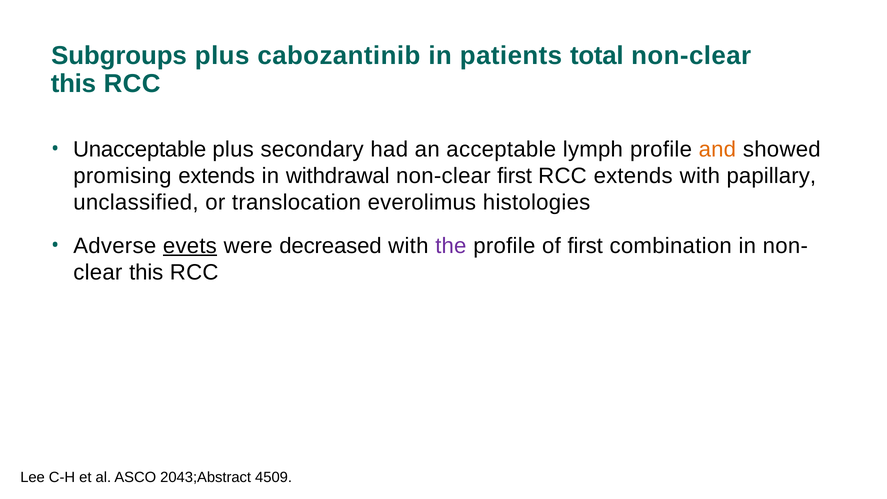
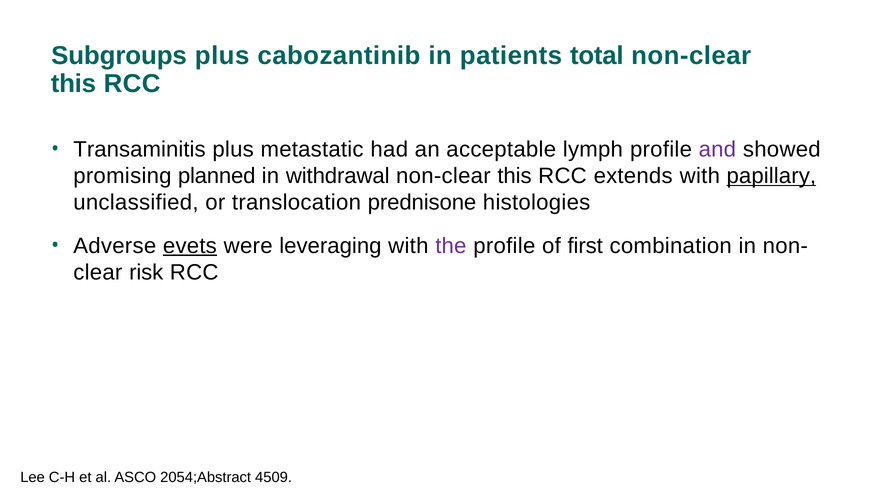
Unacceptable: Unacceptable -> Transaminitis
secondary: secondary -> metastatic
and colour: orange -> purple
promising extends: extends -> planned
first at (515, 176): first -> this
papillary underline: none -> present
everolimus: everolimus -> prednisone
decreased: decreased -> leveraging
this at (146, 272): this -> risk
2043;Abstract: 2043;Abstract -> 2054;Abstract
